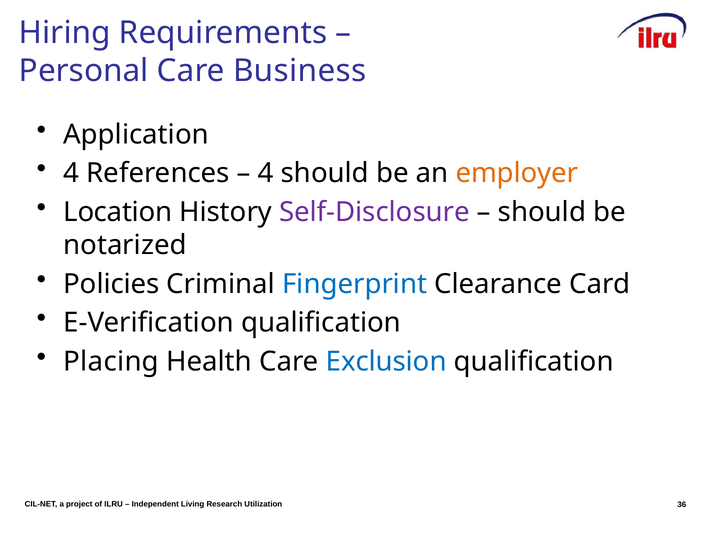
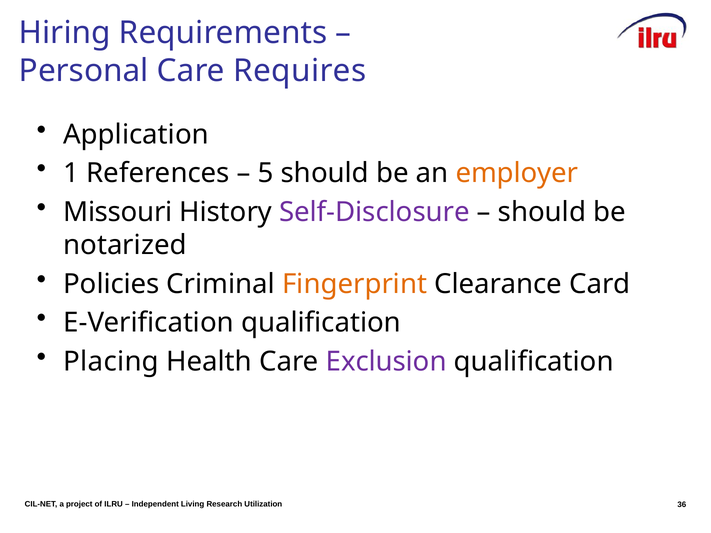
Business: Business -> Requires
4 at (71, 173): 4 -> 1
4 at (266, 173): 4 -> 5
Location: Location -> Missouri
Fingerprint colour: blue -> orange
Exclusion colour: blue -> purple
